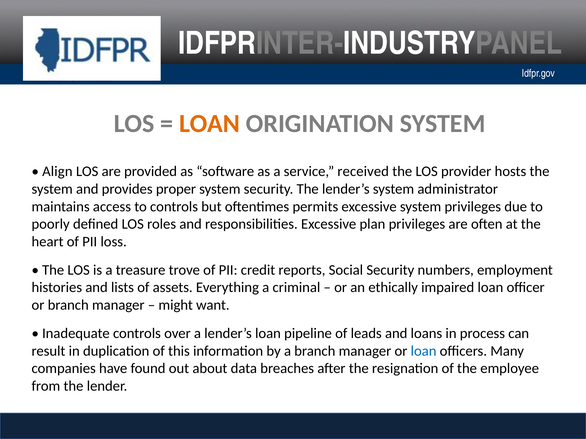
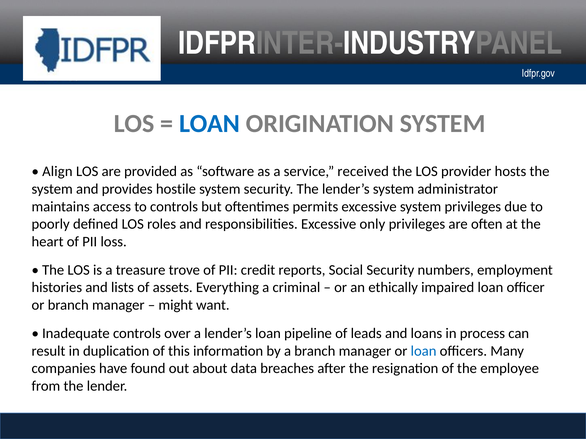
LOAN at (210, 124) colour: orange -> blue
proper: proper -> hostile
plan: plan -> only
